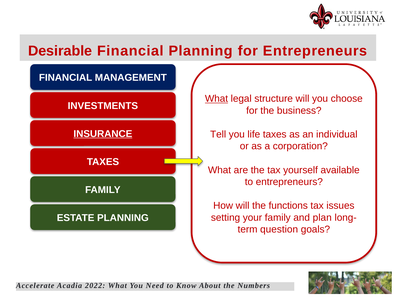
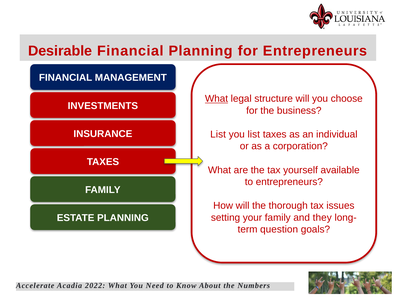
INSURANCE underline: present -> none
Tell at (218, 134): Tell -> List
you life: life -> list
functions: functions -> thorough
plan: plan -> they
